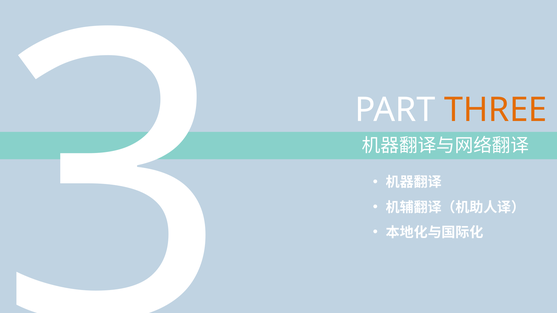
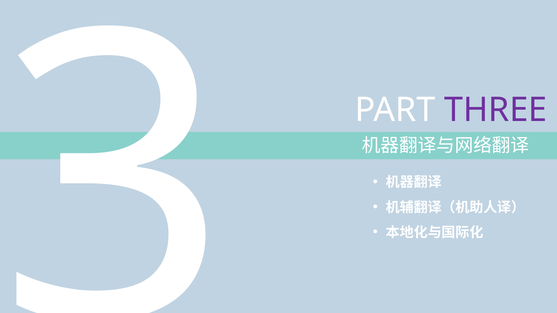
THREE colour: orange -> purple
